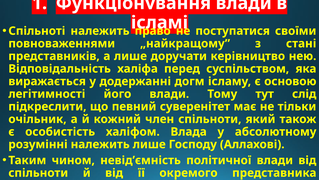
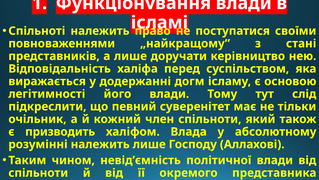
особистість: особистість -> призводить
